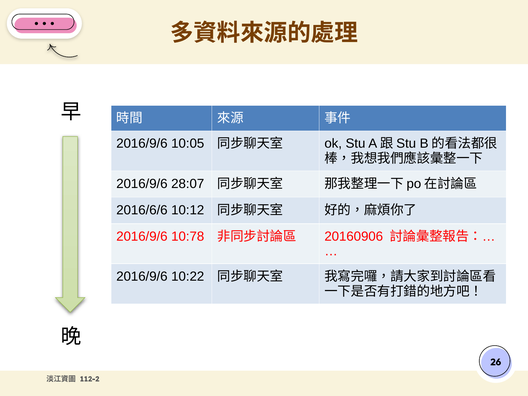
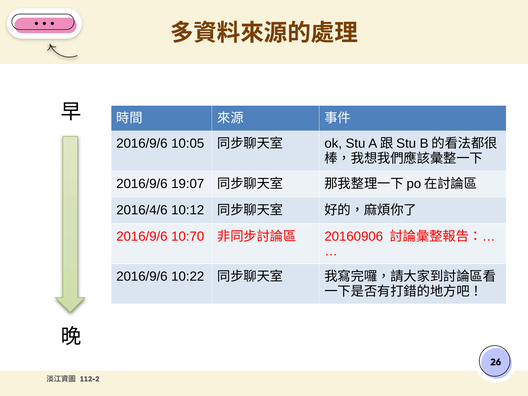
28:07: 28:07 -> 19:07
2016/6/6: 2016/6/6 -> 2016/4/6
10:78: 10:78 -> 10:70
